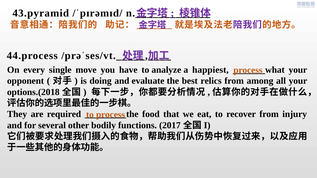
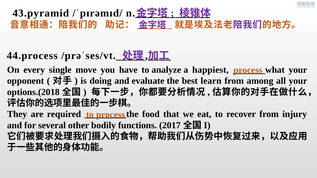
relics: relics -> learn
